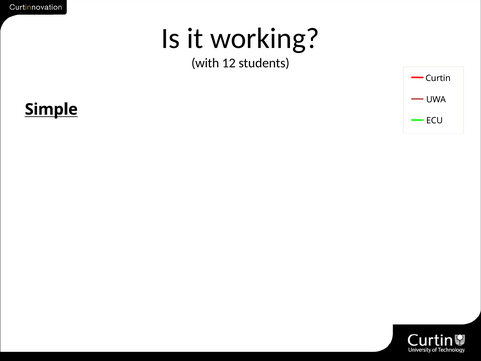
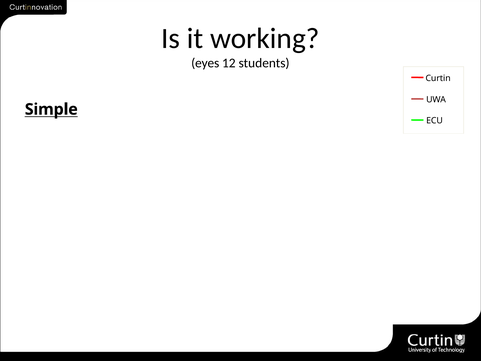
with: with -> eyes
